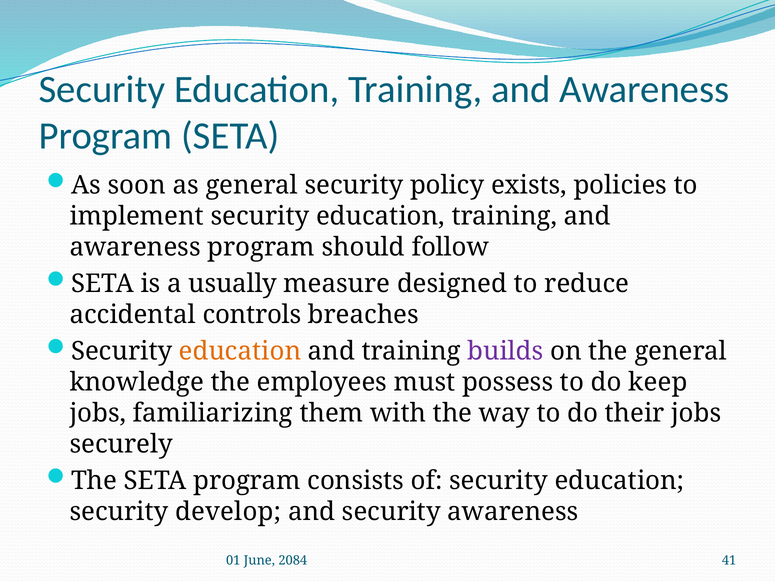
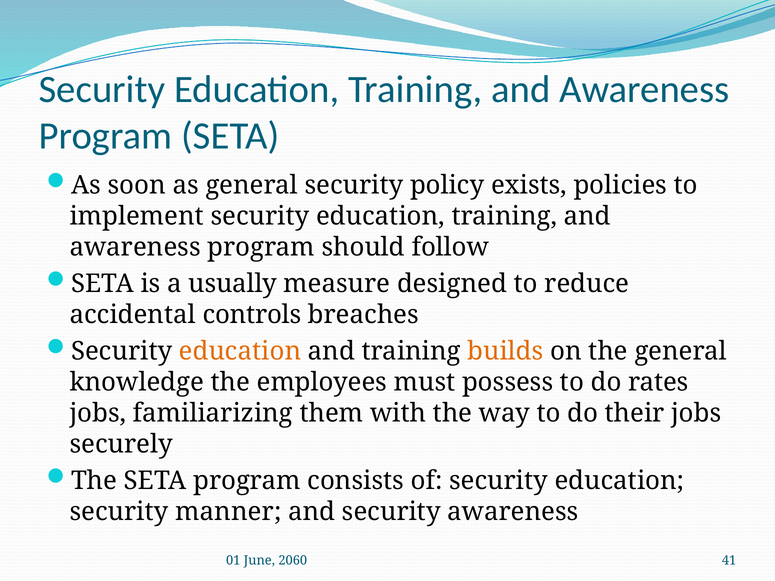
builds colour: purple -> orange
keep: keep -> rates
develop: develop -> manner
2084: 2084 -> 2060
